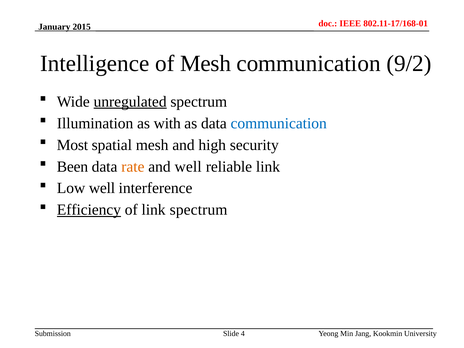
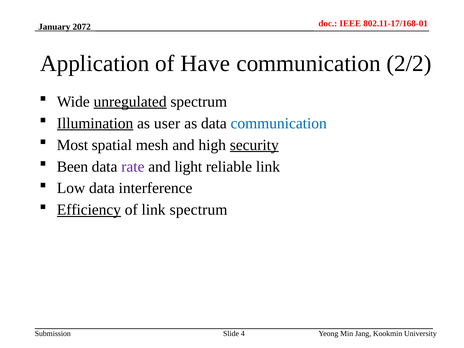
2015: 2015 -> 2072
Intelligence: Intelligence -> Application
of Mesh: Mesh -> Have
9/2: 9/2 -> 2/2
Illumination underline: none -> present
with: with -> user
security underline: none -> present
rate colour: orange -> purple
and well: well -> light
Low well: well -> data
